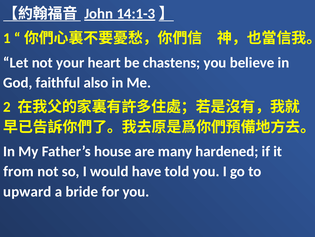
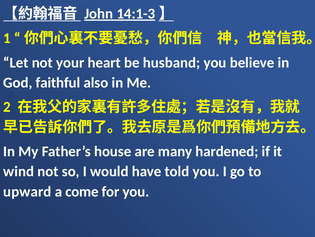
chastens: chastens -> husband
from: from -> wind
bride: bride -> come
